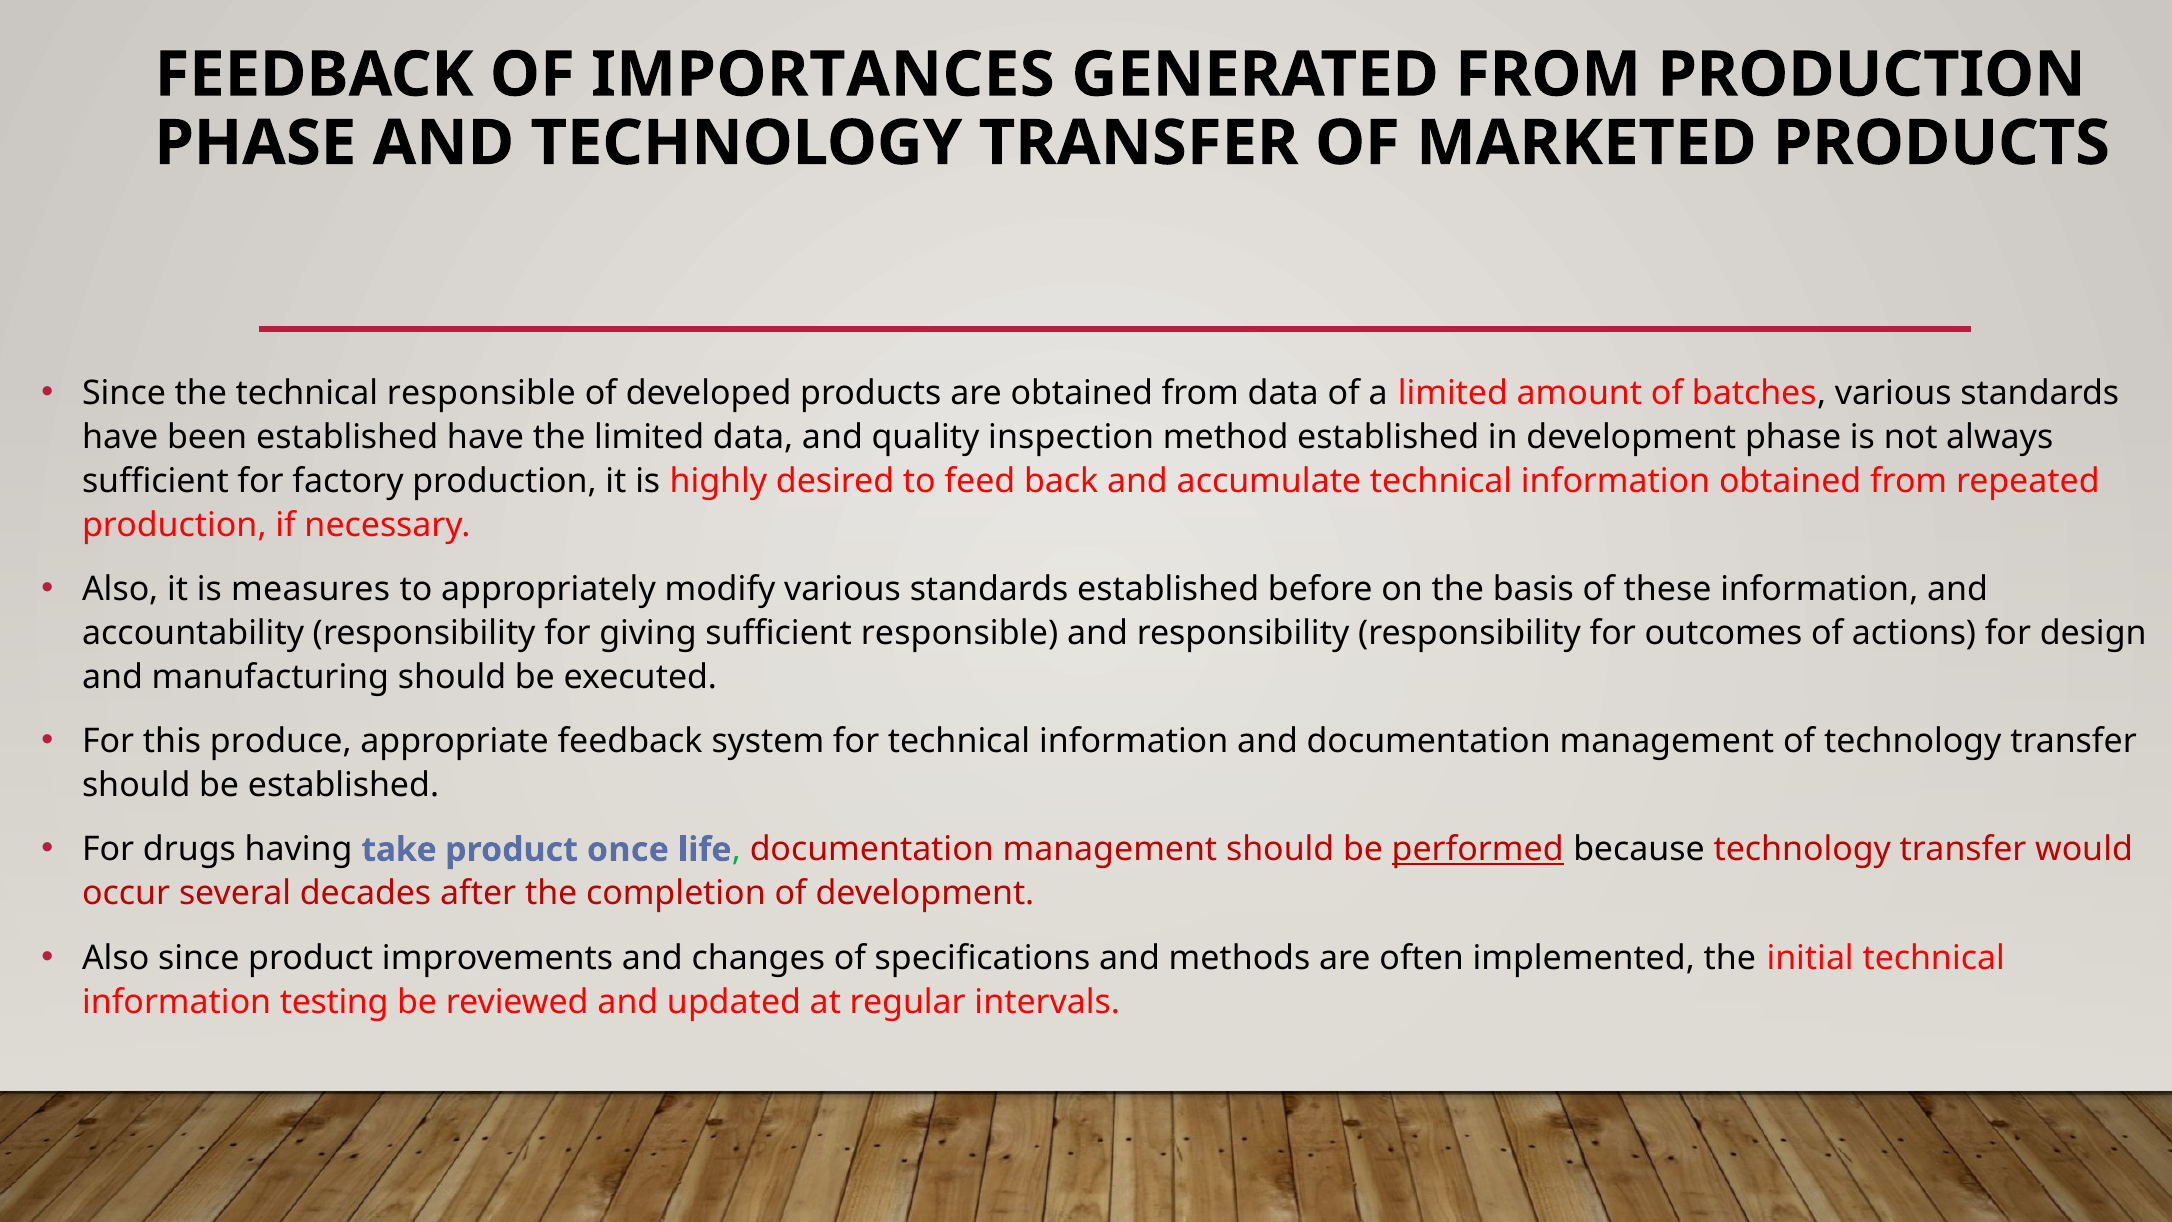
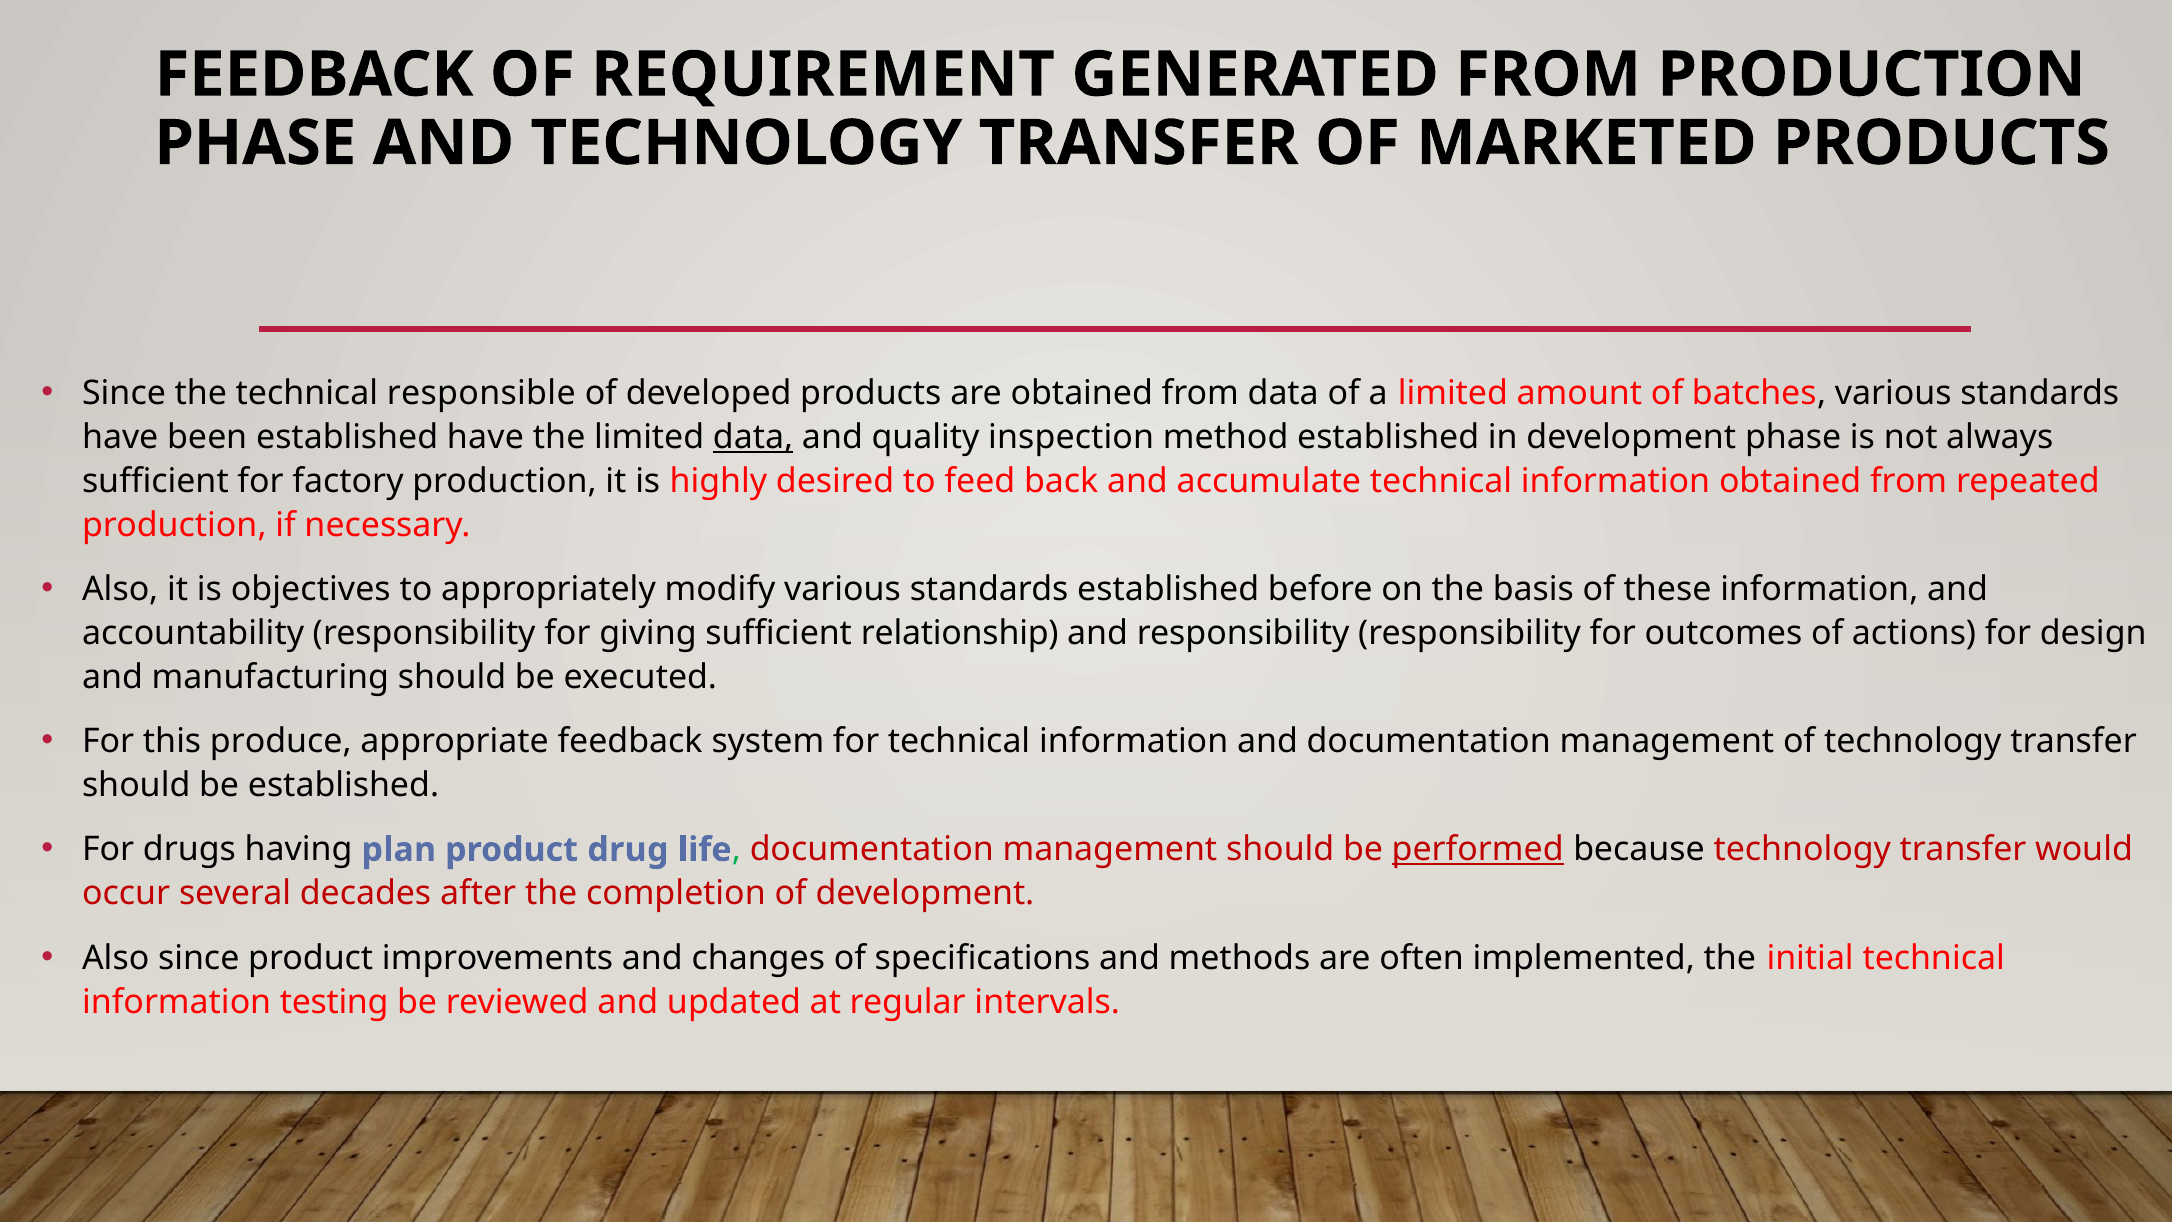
IMPORTANCES: IMPORTANCES -> REQUIREMENT
data at (753, 437) underline: none -> present
measures: measures -> objectives
sufficient responsible: responsible -> relationship
take: take -> plan
once: once -> drug
